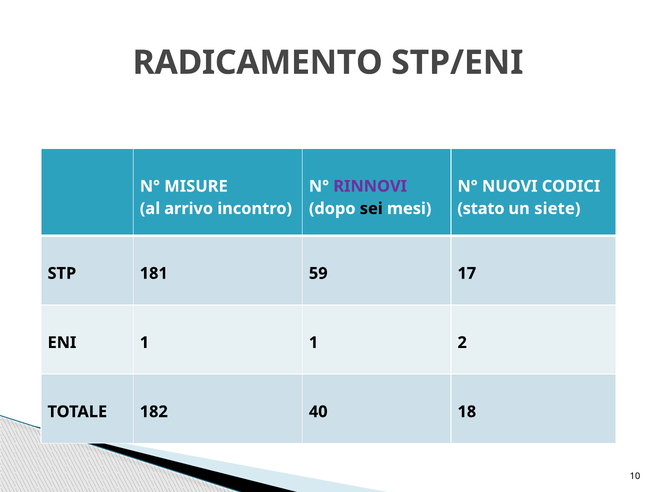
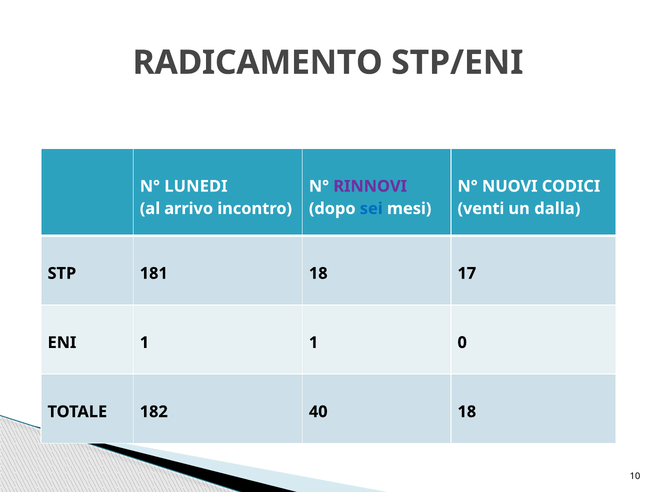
MISURE: MISURE -> LUNEDI
sei colour: black -> blue
stato: stato -> venti
siete: siete -> dalla
181 59: 59 -> 18
2: 2 -> 0
